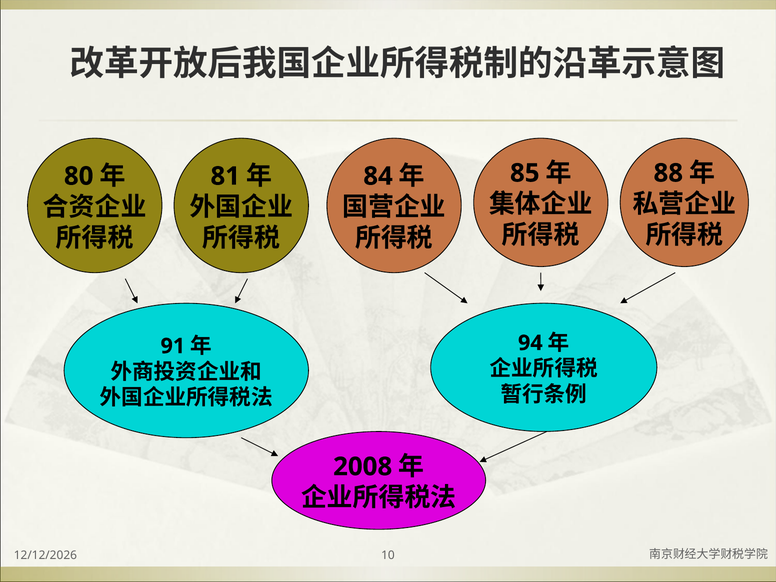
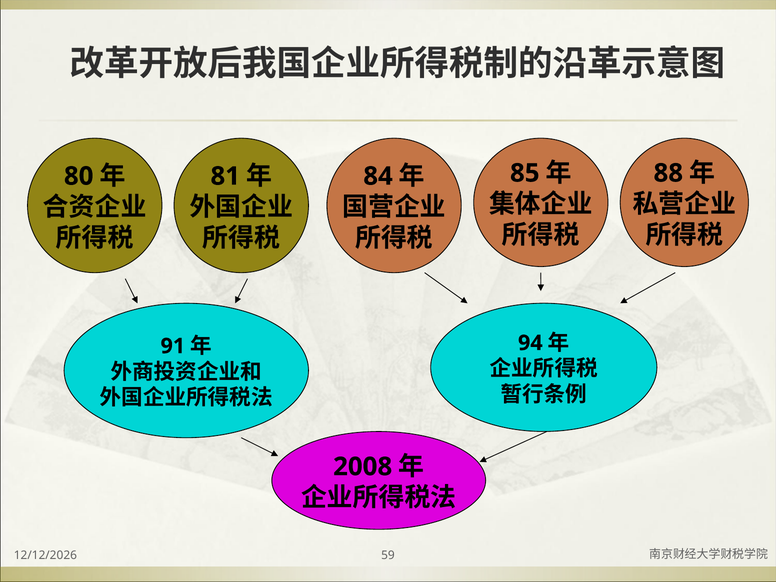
10: 10 -> 59
